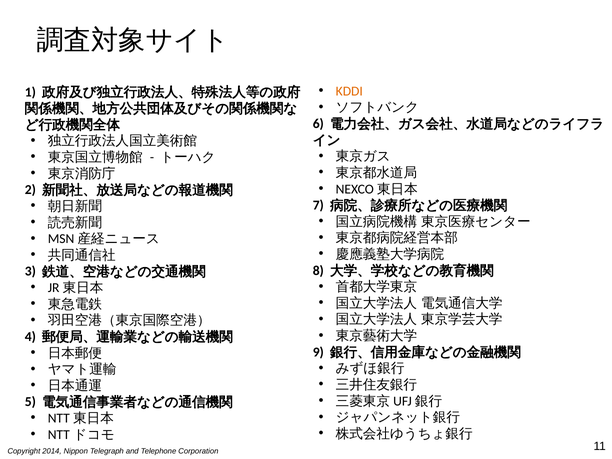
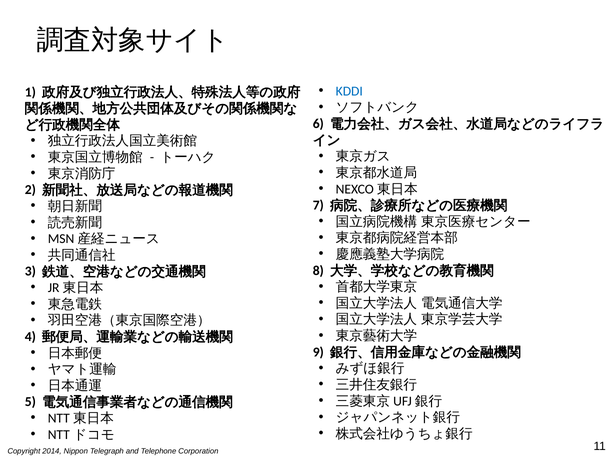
KDDI colour: orange -> blue
